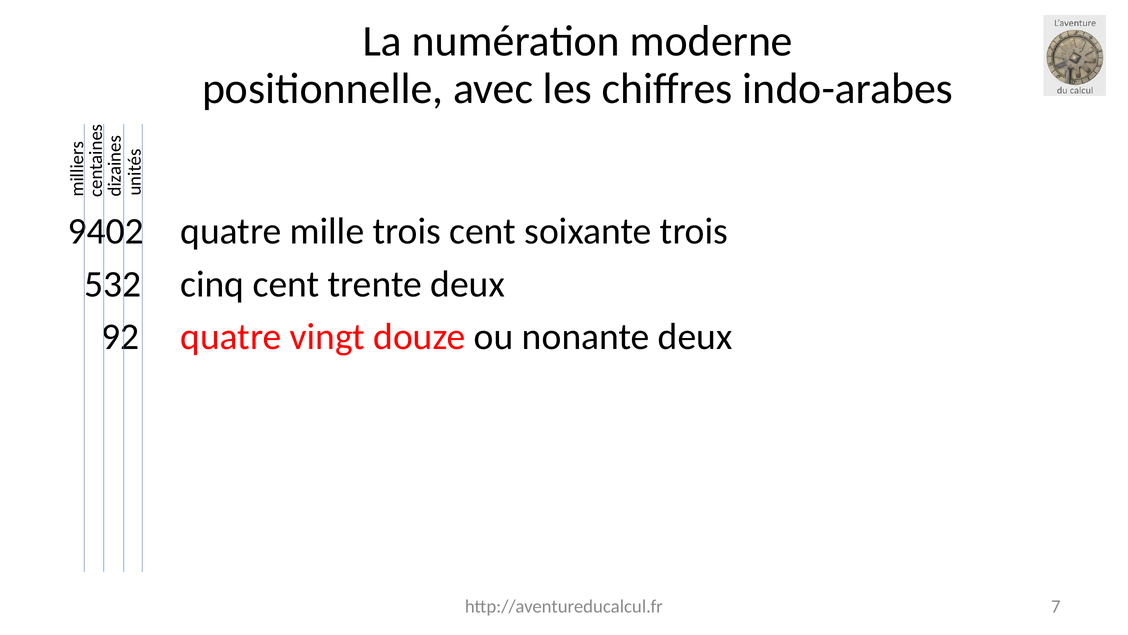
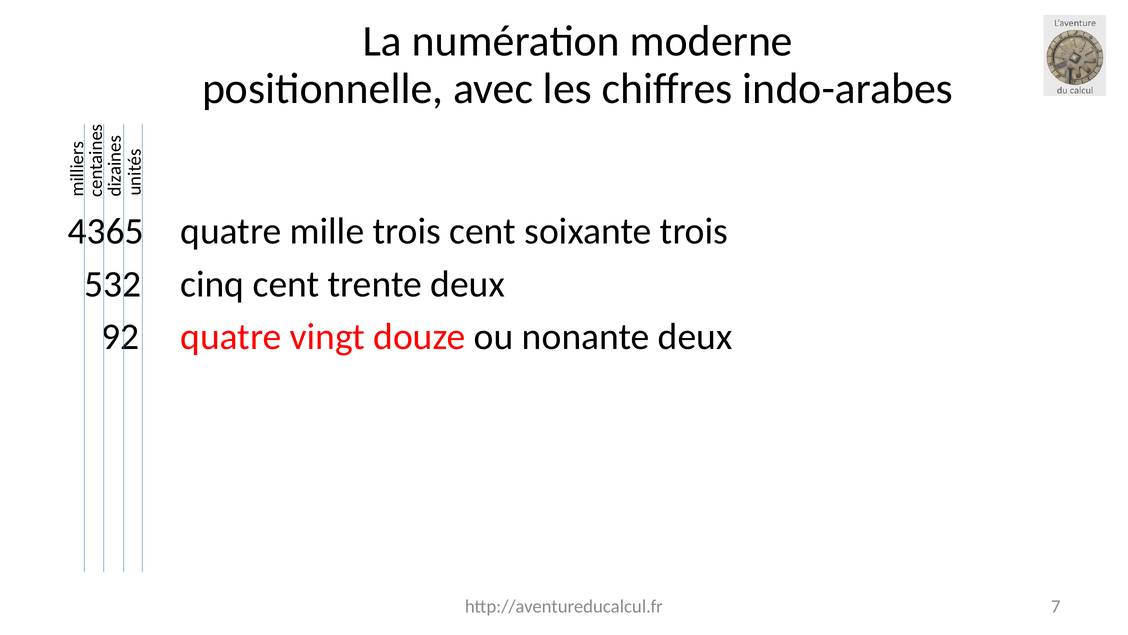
9402: 9402 -> 4365
